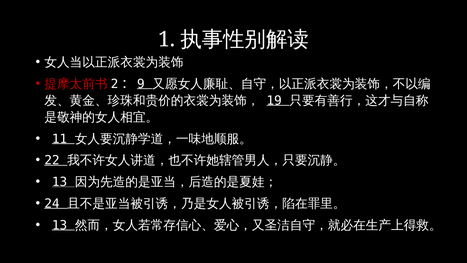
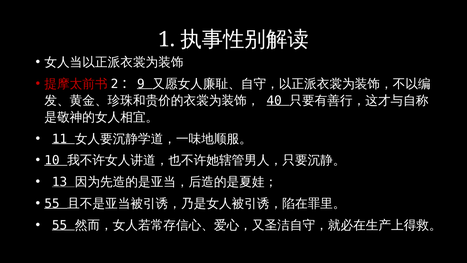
19: 19 -> 40
22: 22 -> 10
24 at (52, 203): 24 -> 55
13 at (60, 225): 13 -> 55
